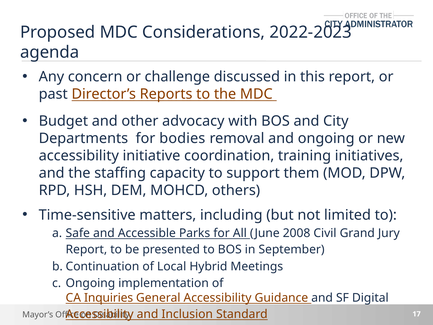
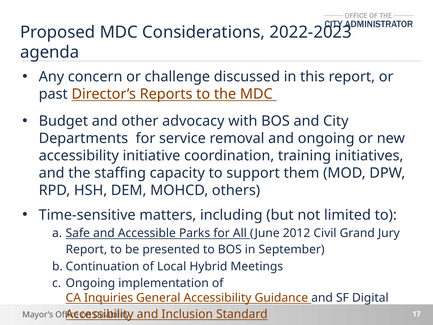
bodies: bodies -> service
2008: 2008 -> 2012
